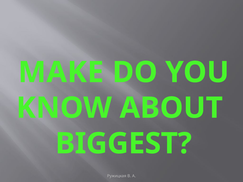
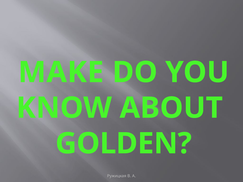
BIGGEST: BIGGEST -> GOLDEN
